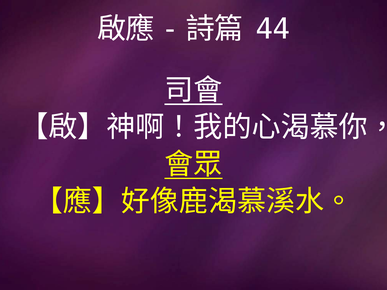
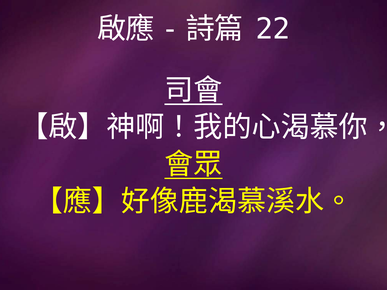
44: 44 -> 22
